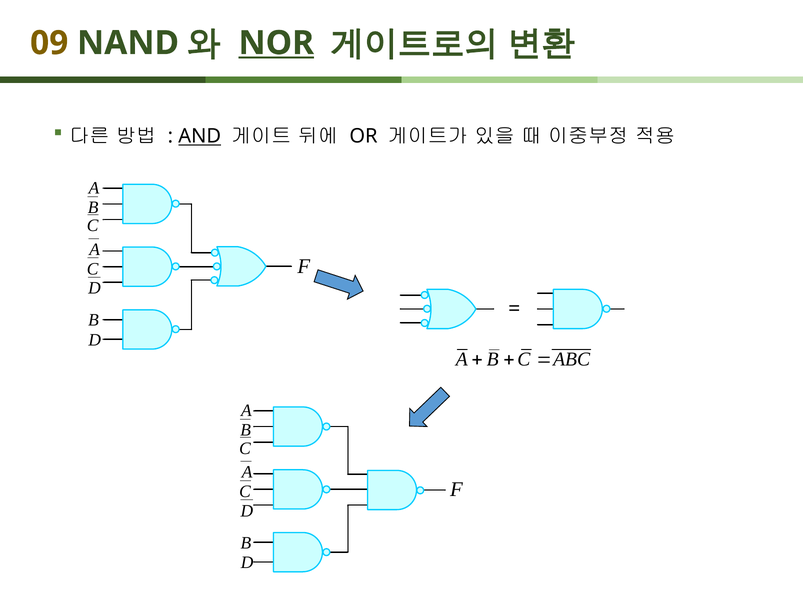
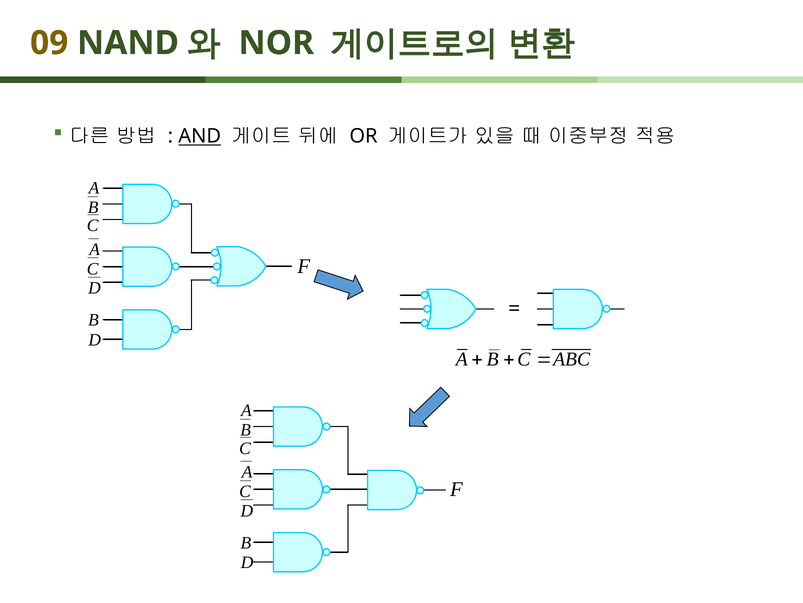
NOR underline: present -> none
